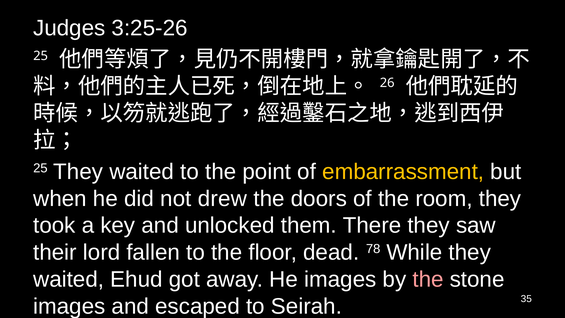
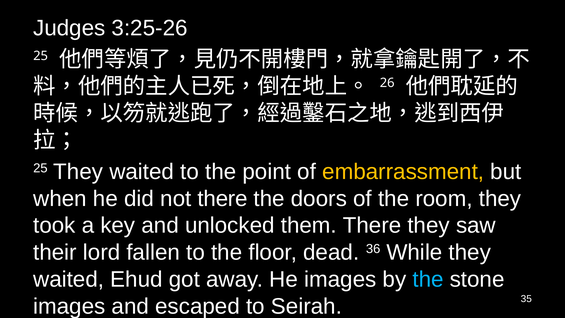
not drew: drew -> there
78: 78 -> 36
the at (428, 279) colour: pink -> light blue
